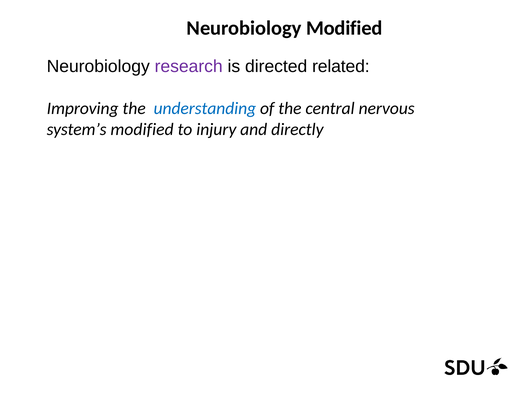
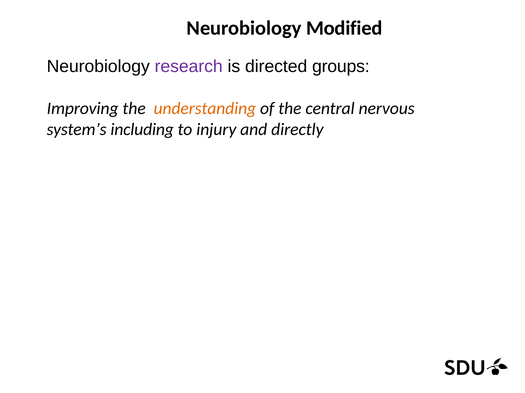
related: related -> groups
understanding colour: blue -> orange
system’s modified: modified -> including
